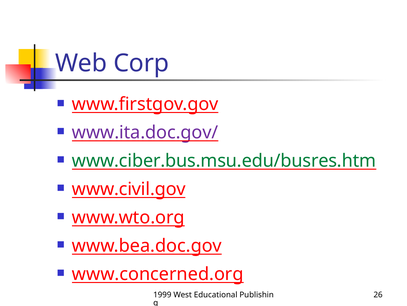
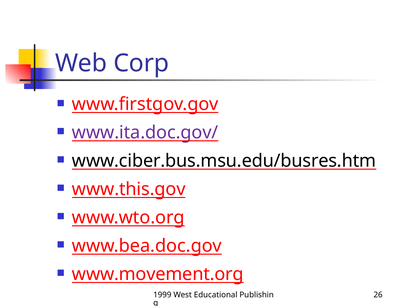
www.ciber.bus.msu.edu/busres.htm colour: green -> black
www.civil.gov: www.civil.gov -> www.this.gov
www.concerned.org: www.concerned.org -> www.movement.org
